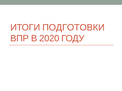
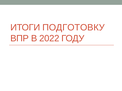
ПОДГОТОВКИ: ПОДГОТОВКИ -> ПОДГОТОВКУ
2020: 2020 -> 2022
